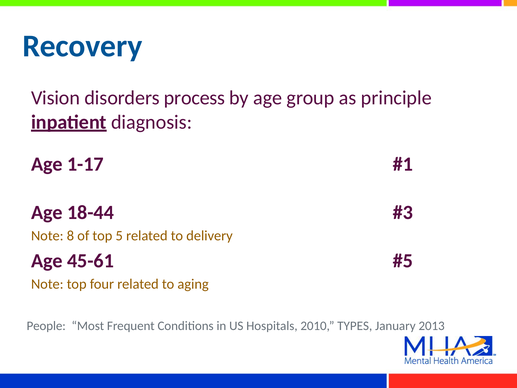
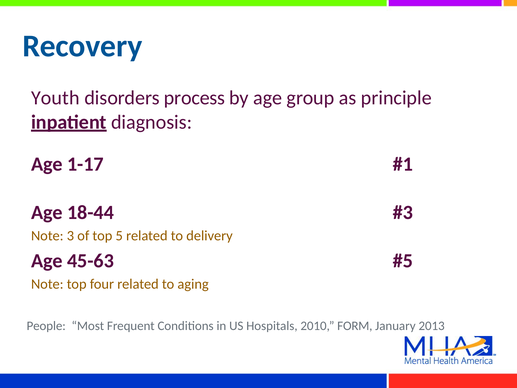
Vision: Vision -> Youth
8: 8 -> 3
45-61: 45-61 -> 45-63
TYPES: TYPES -> FORM
